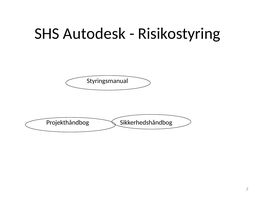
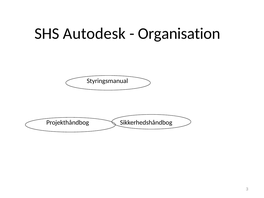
Risikostyring: Risikostyring -> Organisation
